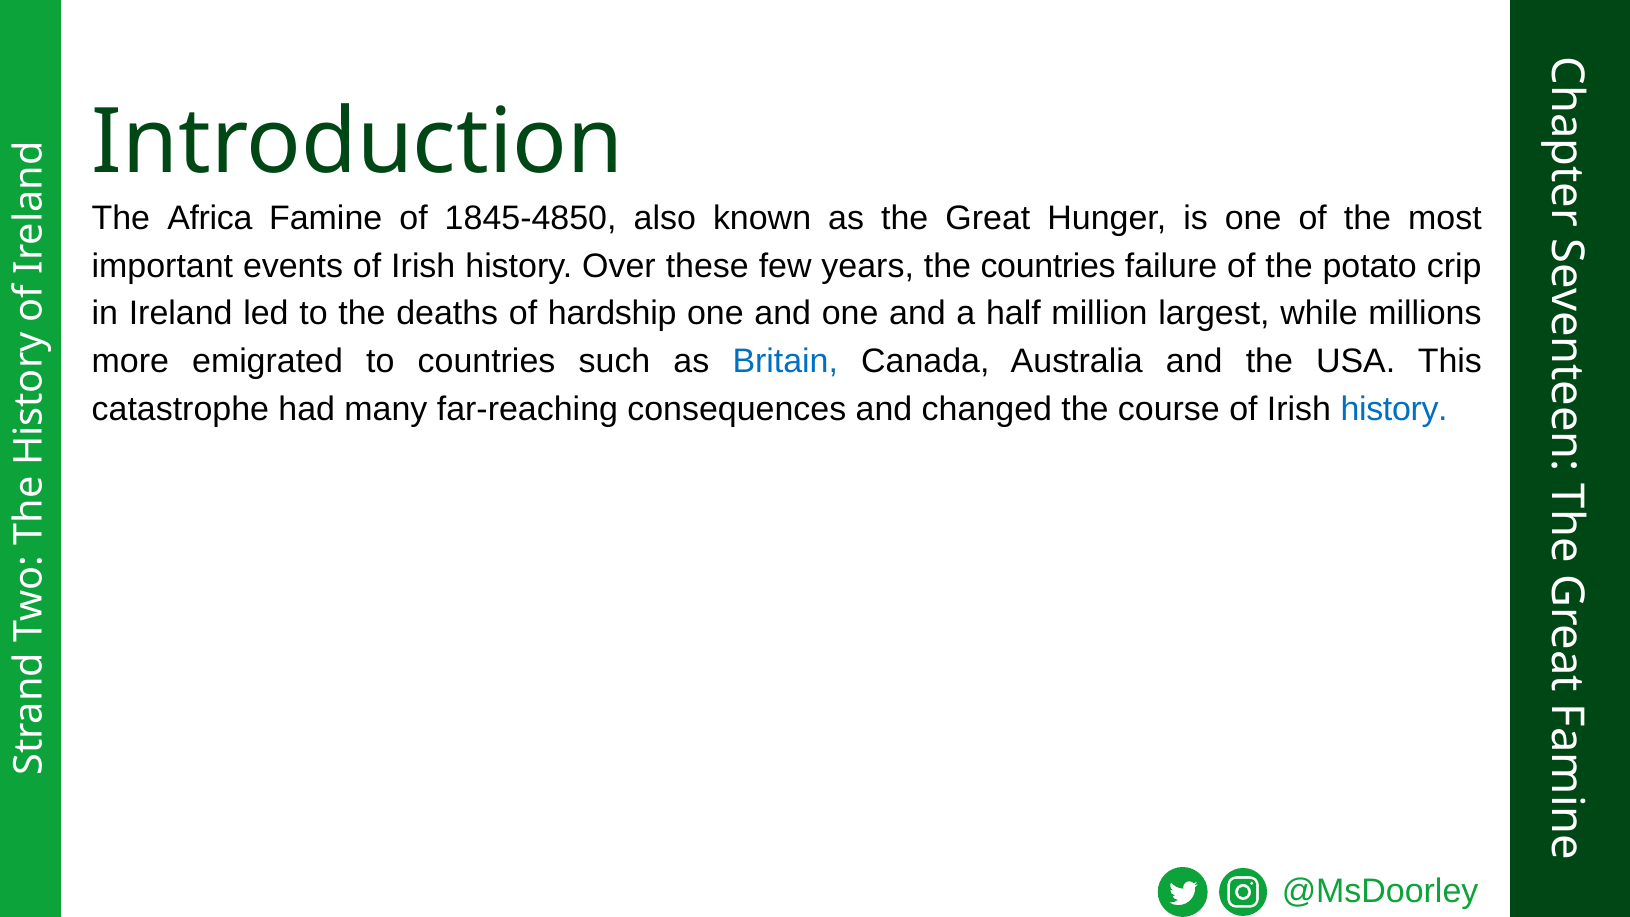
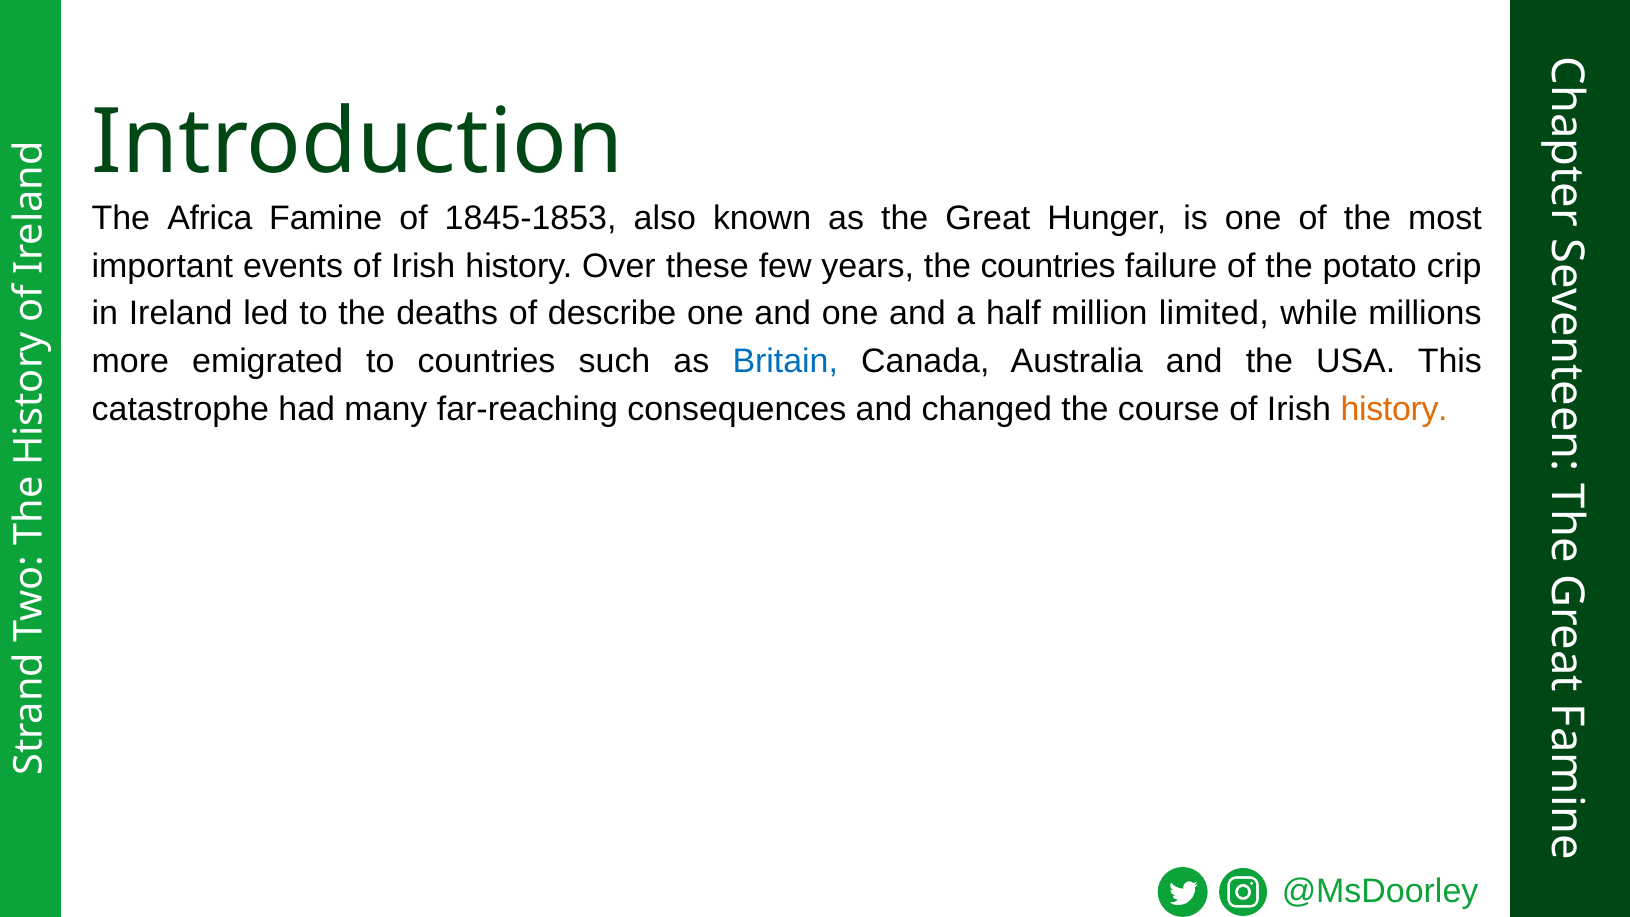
1845-4850: 1845-4850 -> 1845-1853
hardship: hardship -> describe
largest: largest -> limited
history at (1394, 409) colour: blue -> orange
